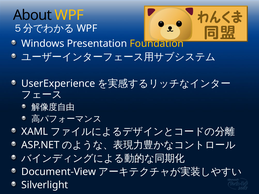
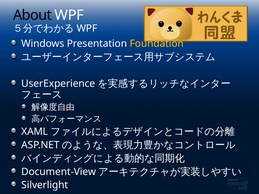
WPF at (69, 15) colour: yellow -> white
